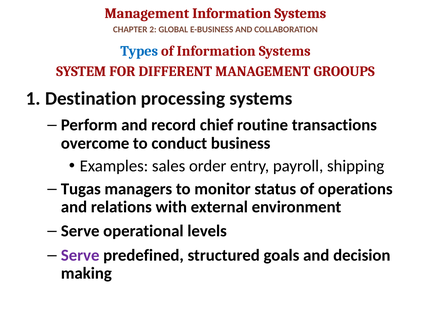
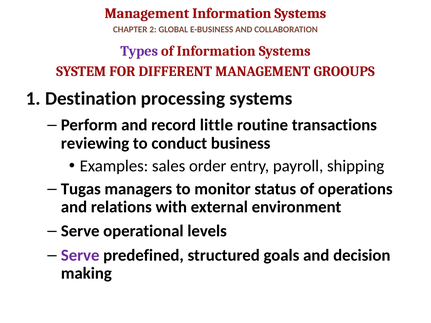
Types colour: blue -> purple
chief: chief -> little
overcome: overcome -> reviewing
